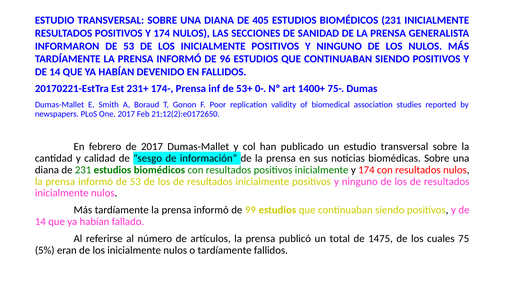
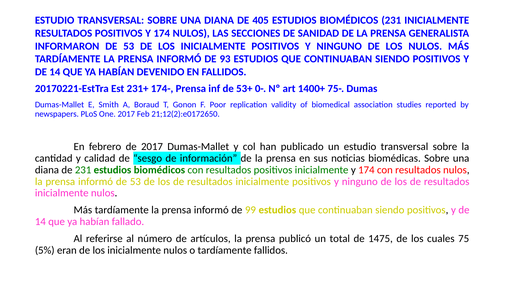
96: 96 -> 93
